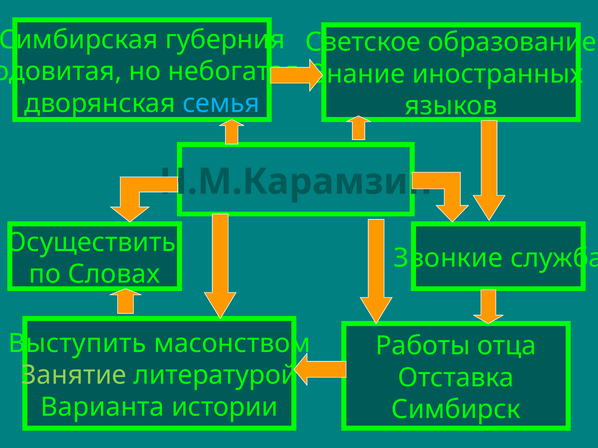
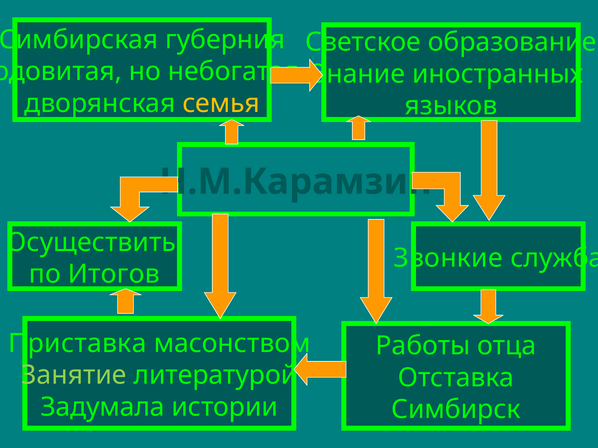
семья colour: light blue -> yellow
Словах: Словах -> Итогов
Выступить: Выступить -> Приставка
Варианта: Варианта -> Задумала
